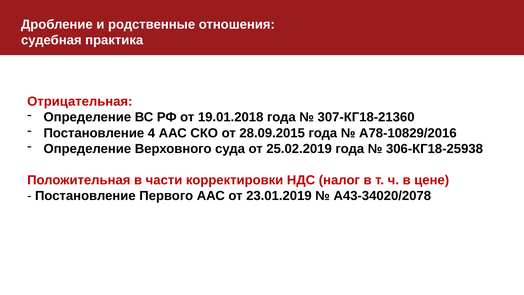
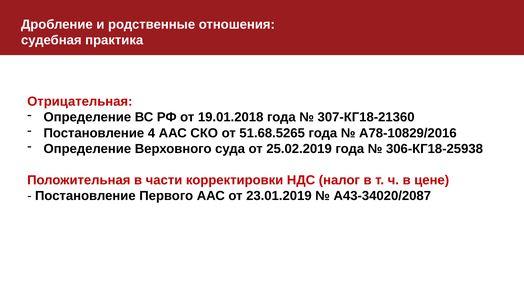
28.09.2015: 28.09.2015 -> 51.68.5265
А43-34020/2078: А43-34020/2078 -> А43-34020/2087
